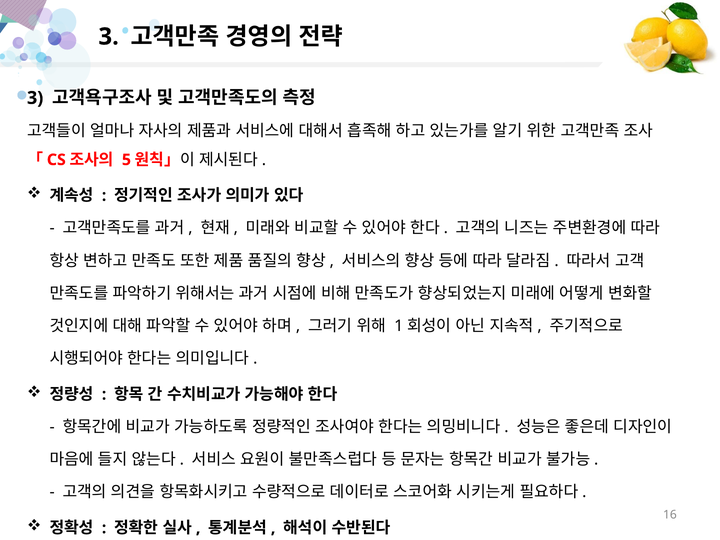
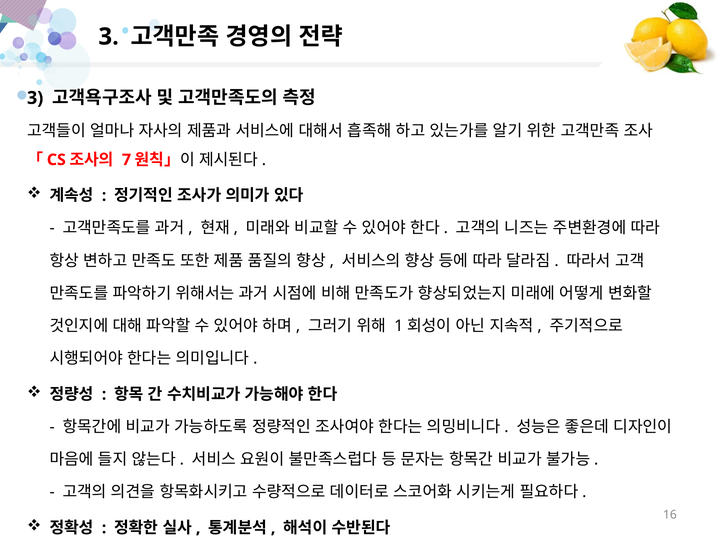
5: 5 -> 7
